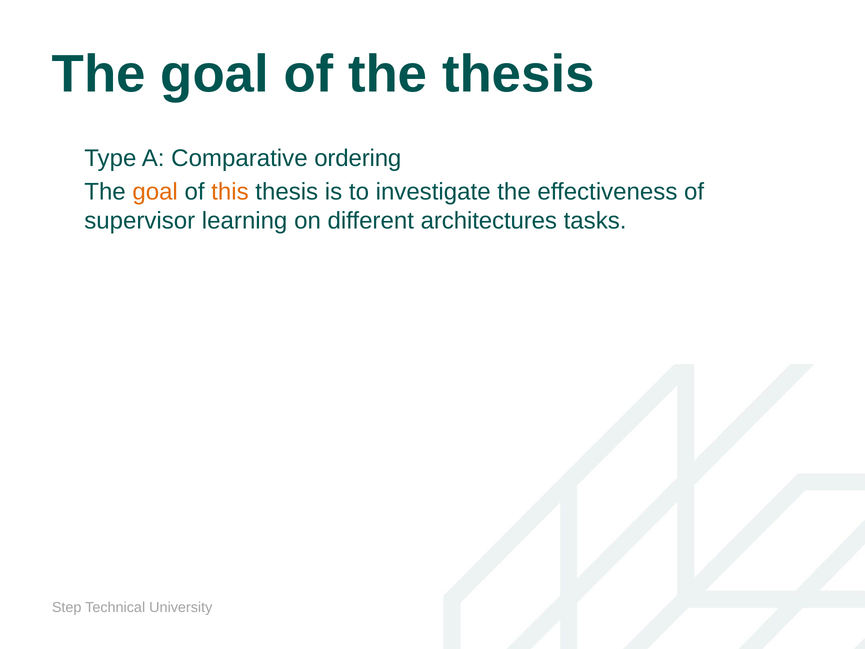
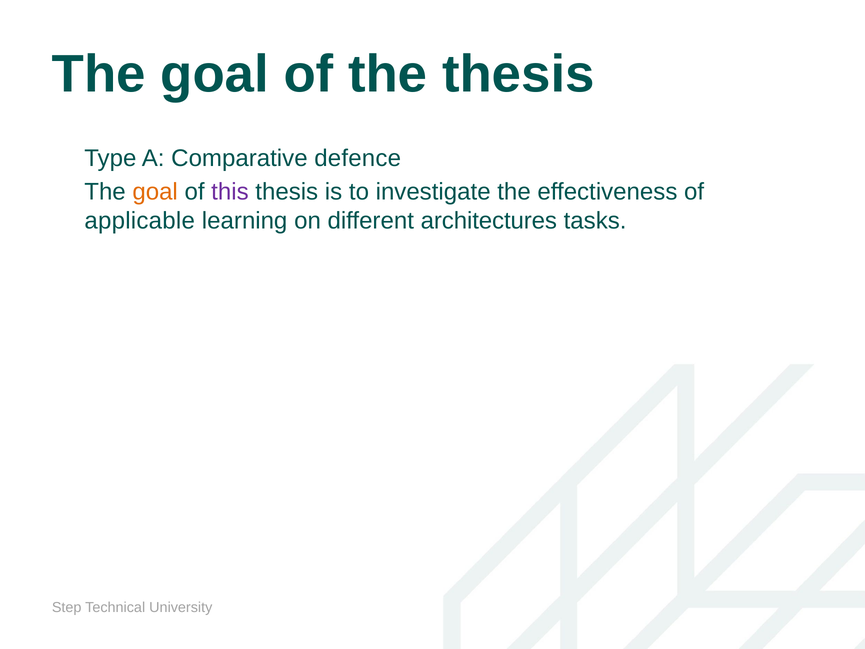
ordering: ordering -> defence
this colour: orange -> purple
supervisor: supervisor -> applicable
